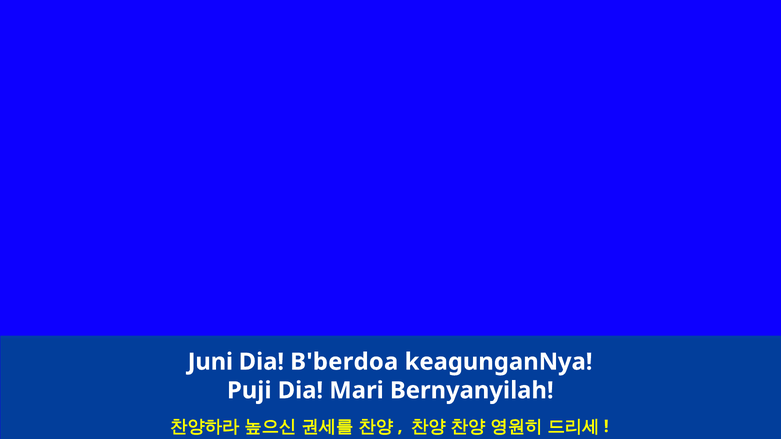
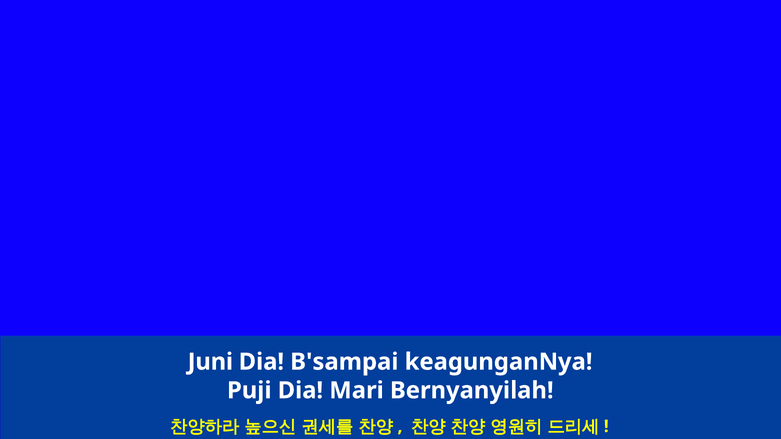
B'berdoa: B'berdoa -> B'sampai
